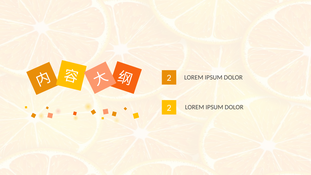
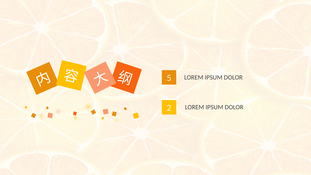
2 at (169, 78): 2 -> 5
